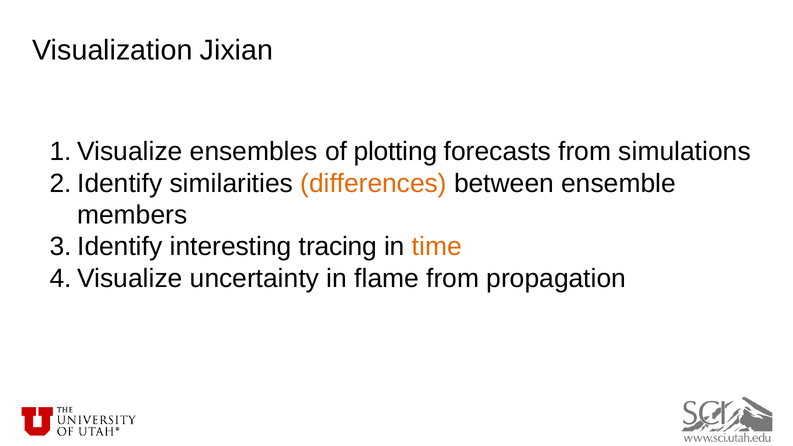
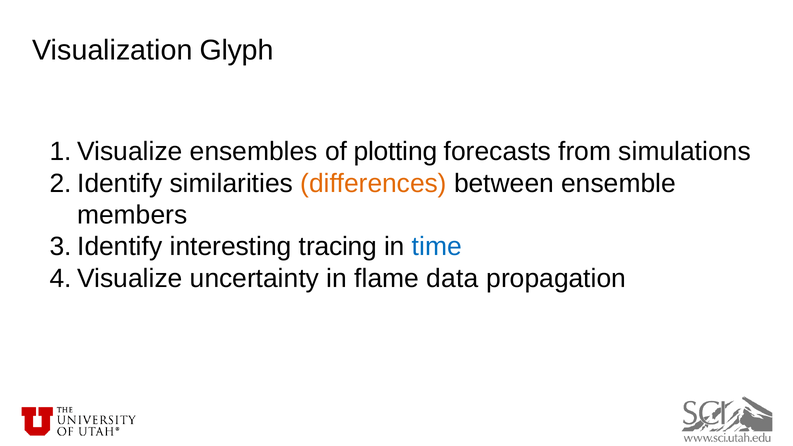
Jixian: Jixian -> Glyph
time colour: orange -> blue
flame from: from -> data
